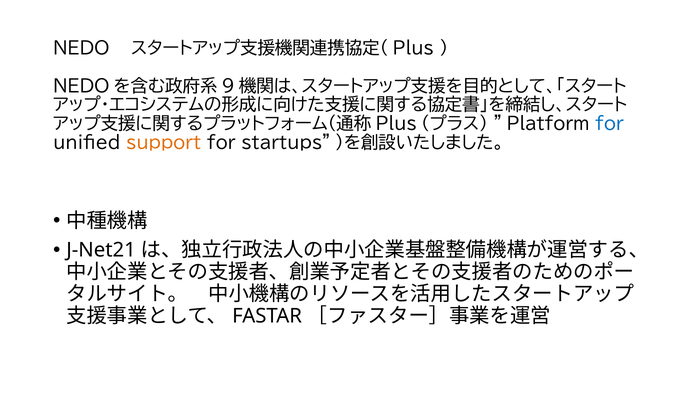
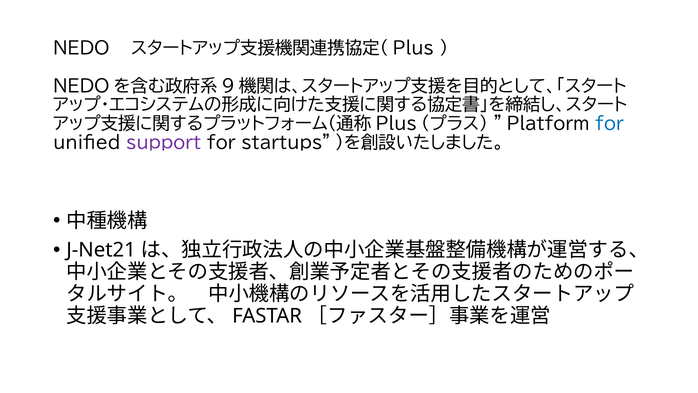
support colour: orange -> purple
